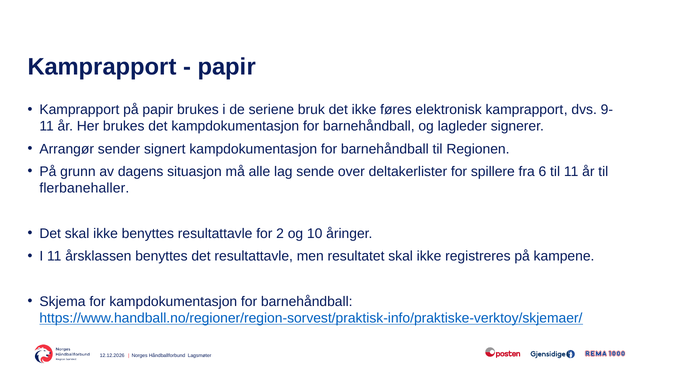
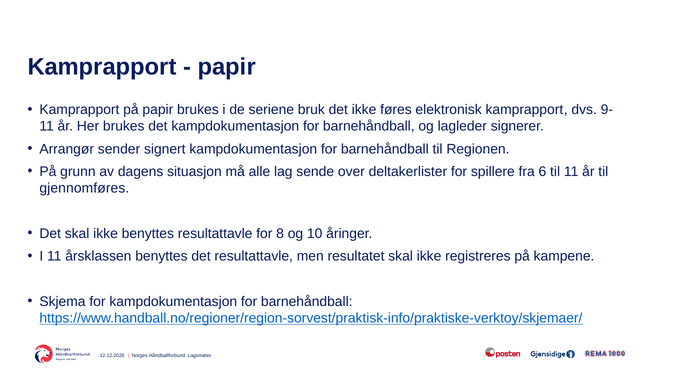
flerbanehaller: flerbanehaller -> gjennomføres
2: 2 -> 8
